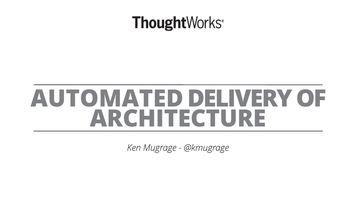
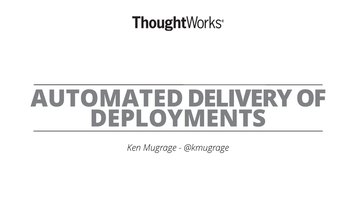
ARCHITECTURE: ARCHITECTURE -> DEPLOYMENTS
